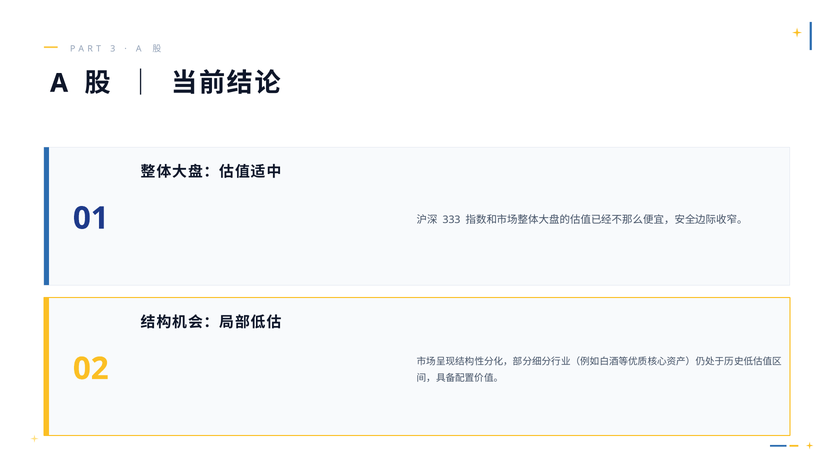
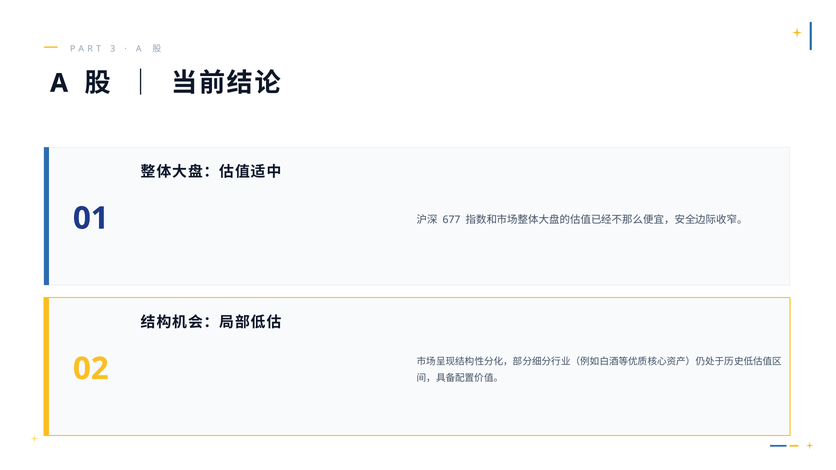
333: 333 -> 677
